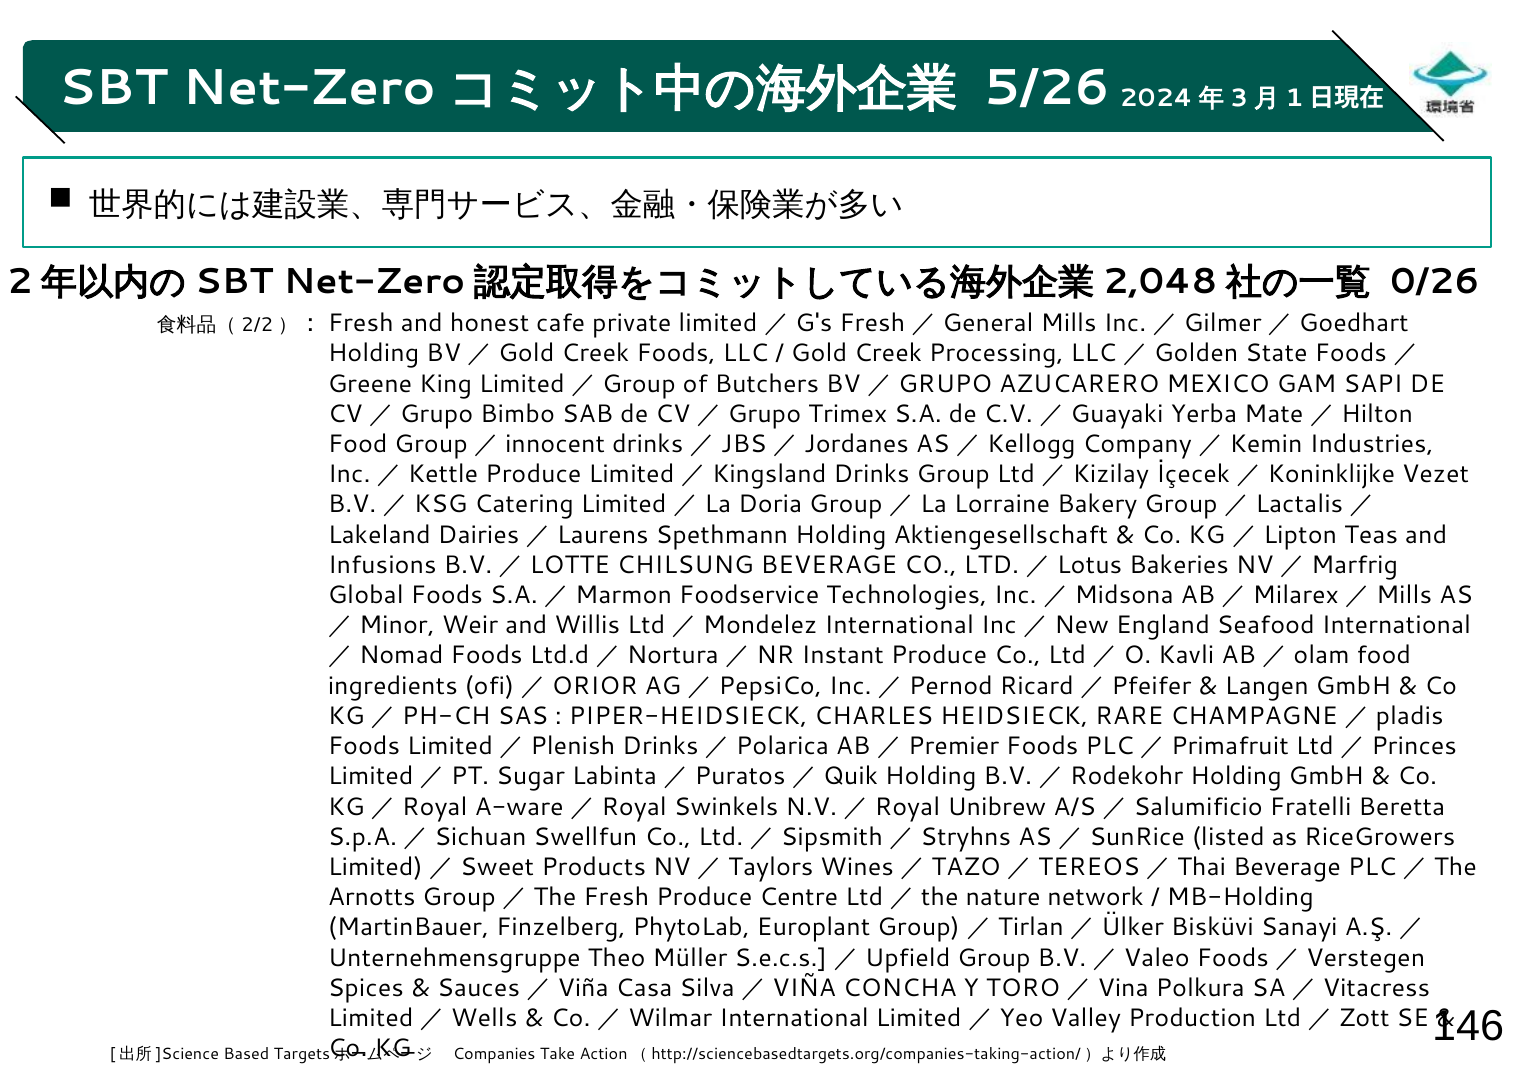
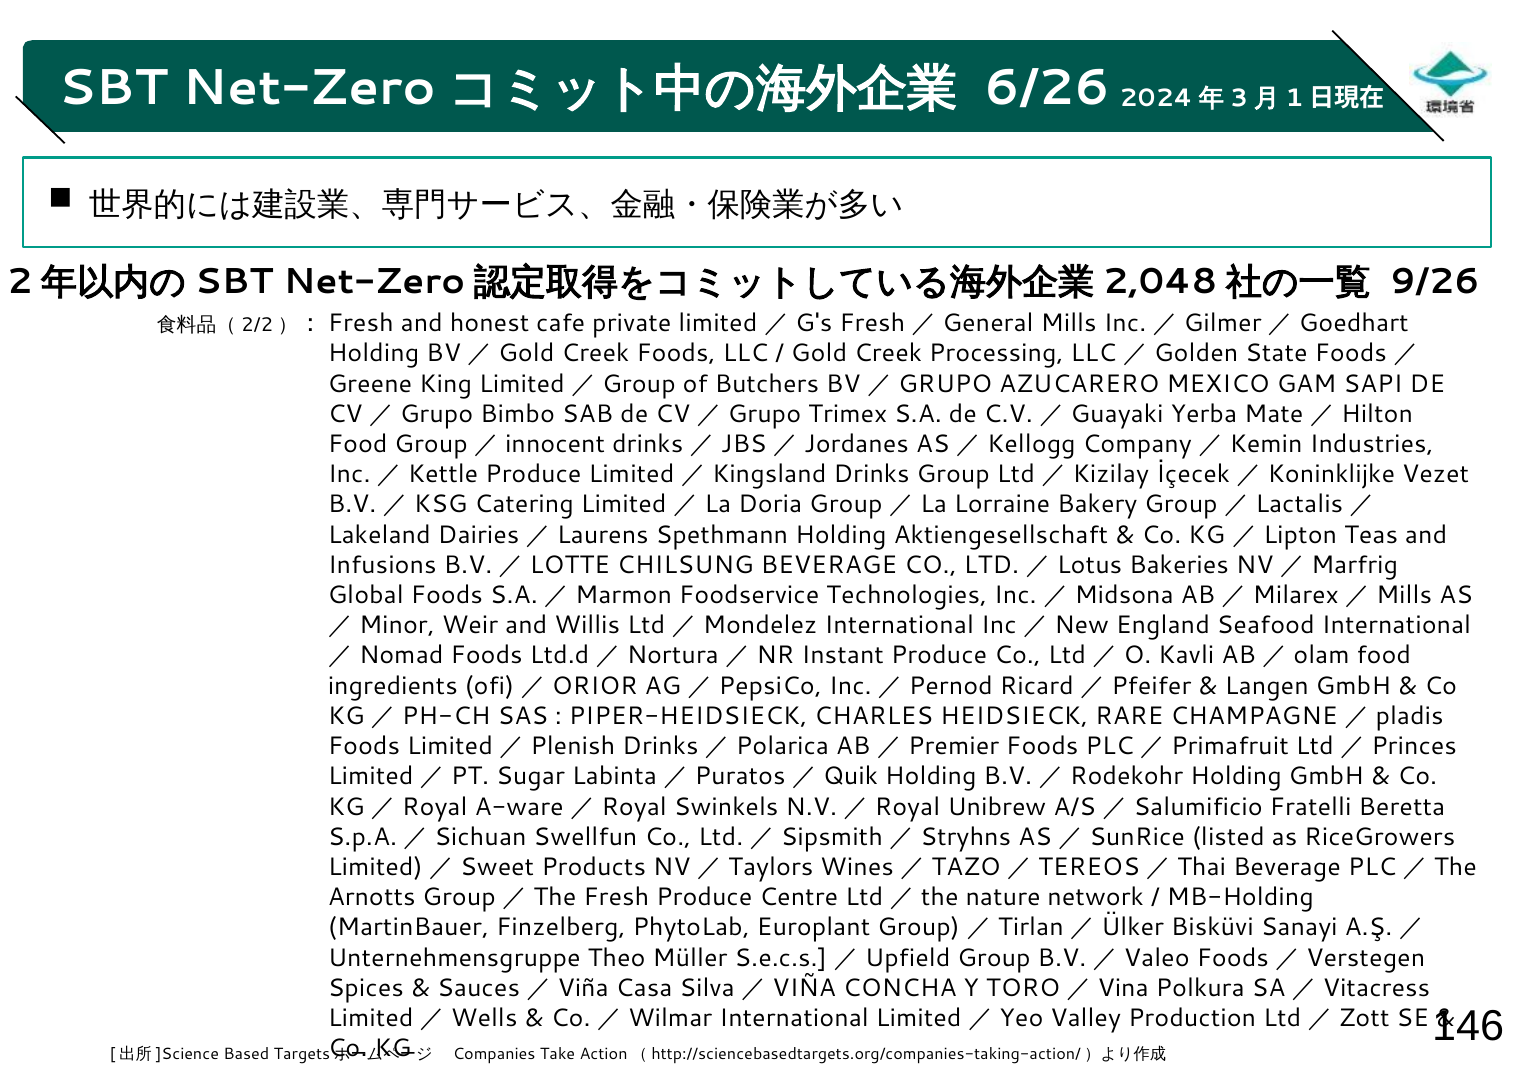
5/26: 5/26 -> 6/26
0/26: 0/26 -> 9/26
